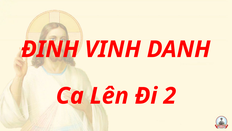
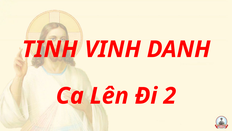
ĐINH: ĐINH -> TINH
